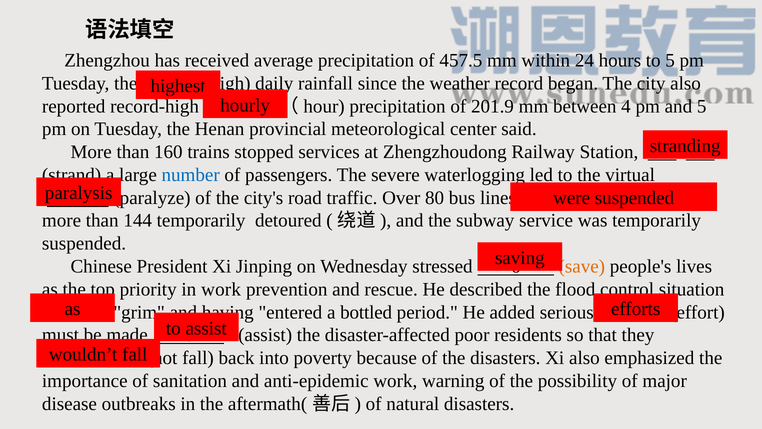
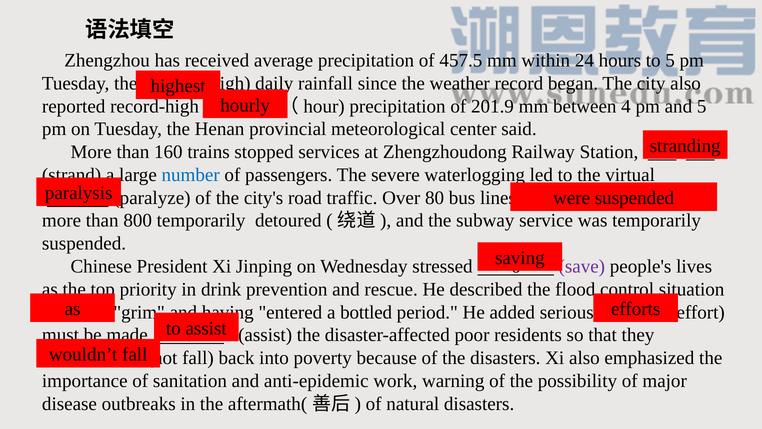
144: 144 -> 800
save colour: orange -> purple
in work: work -> drink
